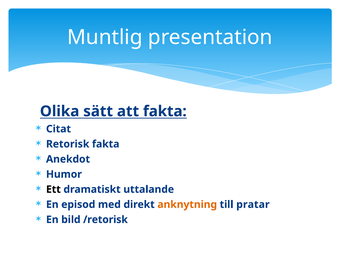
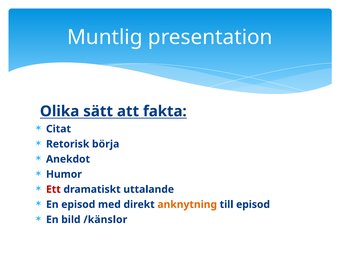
Retorisk fakta: fakta -> börja
Ett colour: black -> red
till pratar: pratar -> episod
/retorisk: /retorisk -> /känslor
